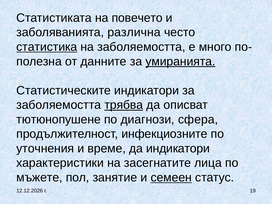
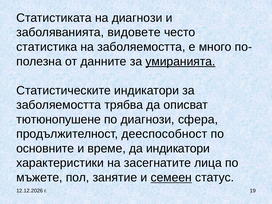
на повечето: повечето -> диагнози
различна: различна -> видовете
статистика underline: present -> none
трябва underline: present -> none
инфекциозните: инфекциозните -> дееспособност
уточнения: уточнения -> основните
